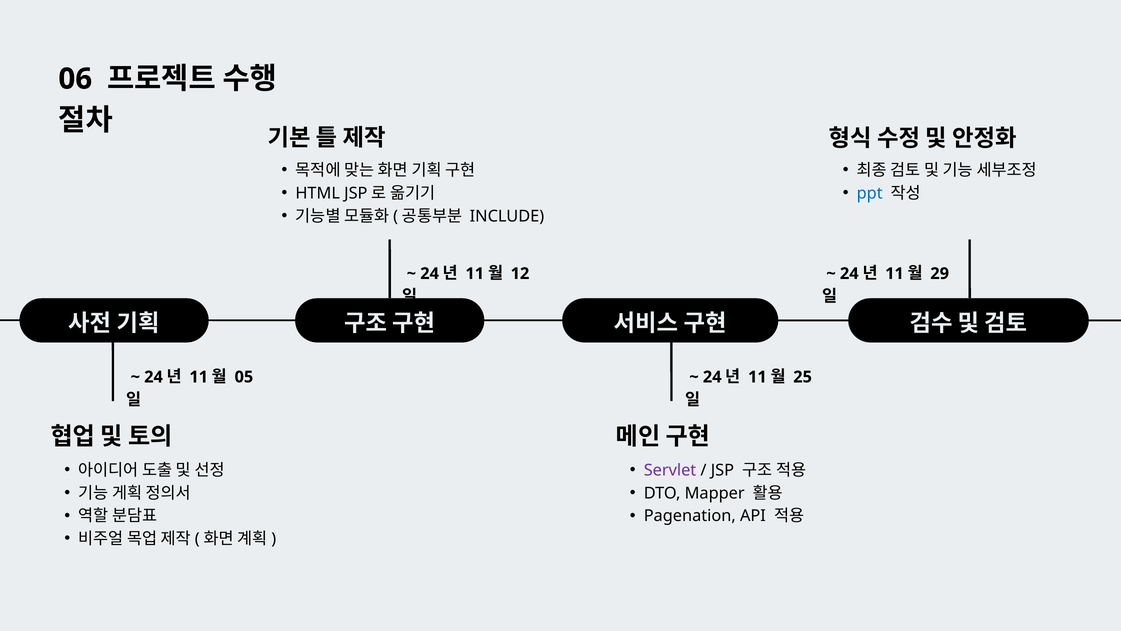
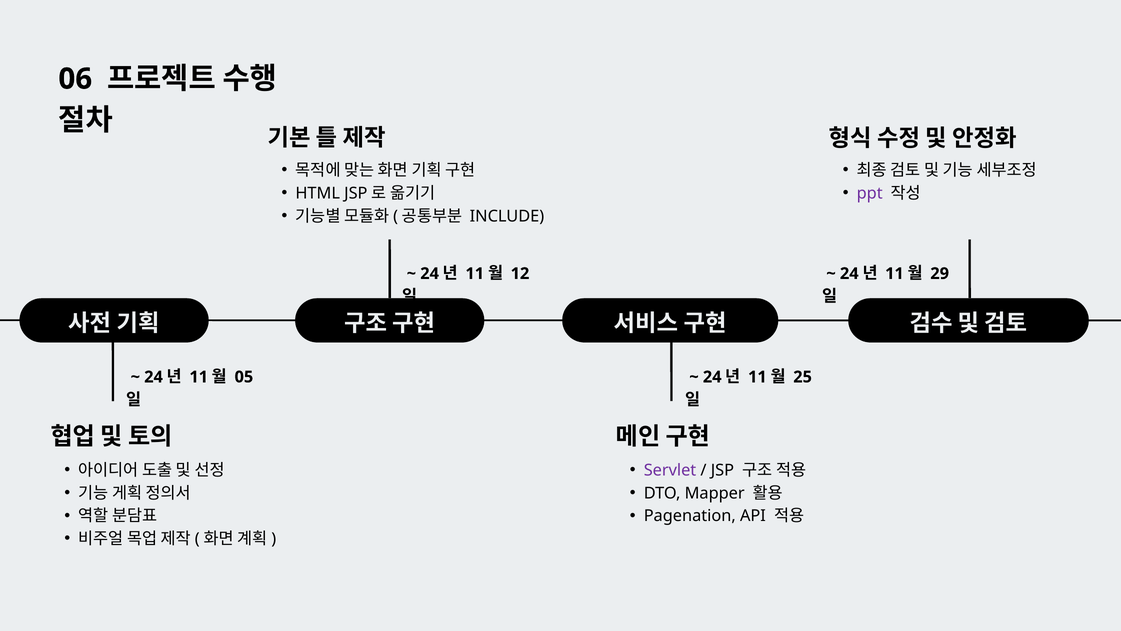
ppt colour: blue -> purple
